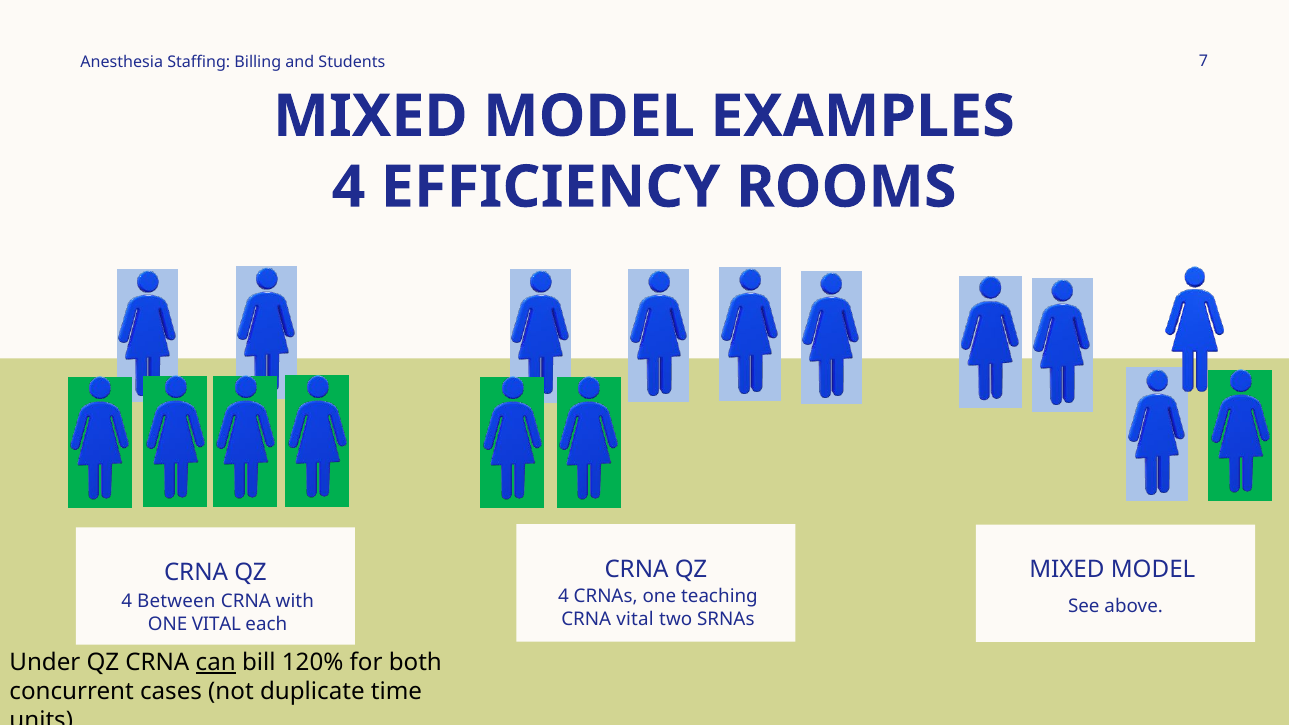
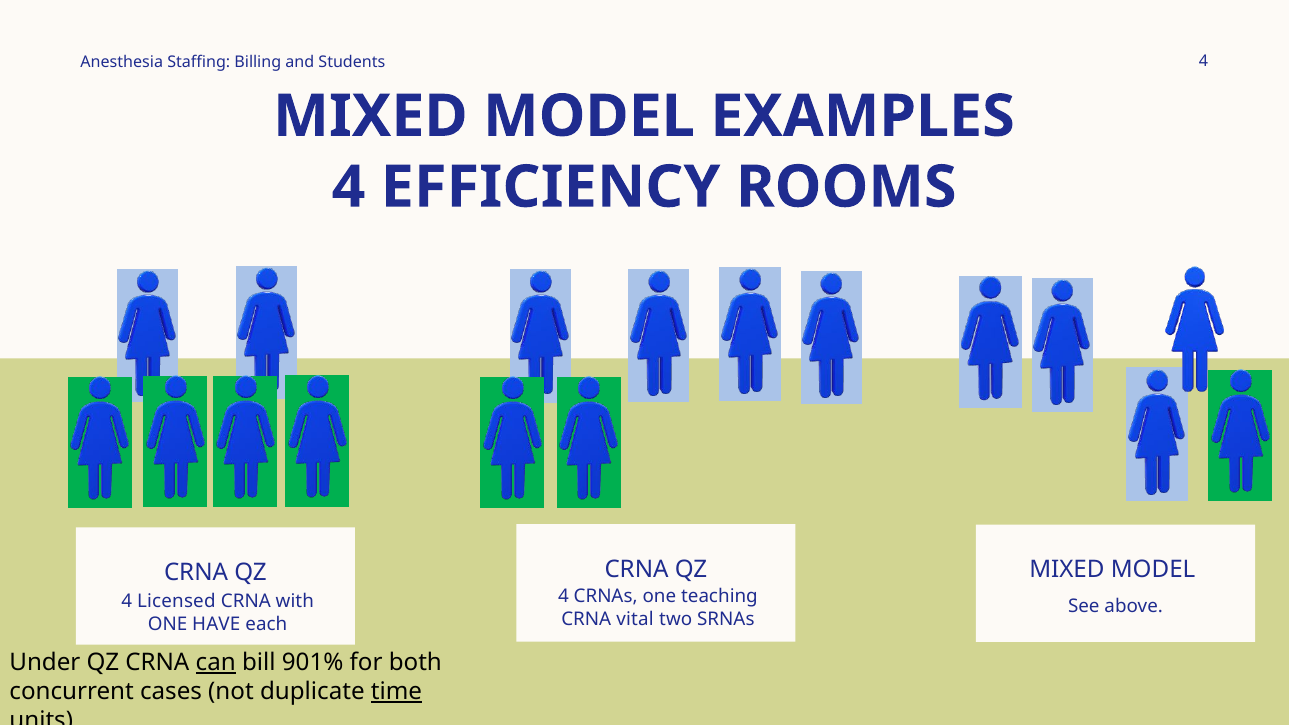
Students 7: 7 -> 4
Between: Between -> Licensed
ONE VITAL: VITAL -> HAVE
120%: 120% -> 901%
time underline: none -> present
